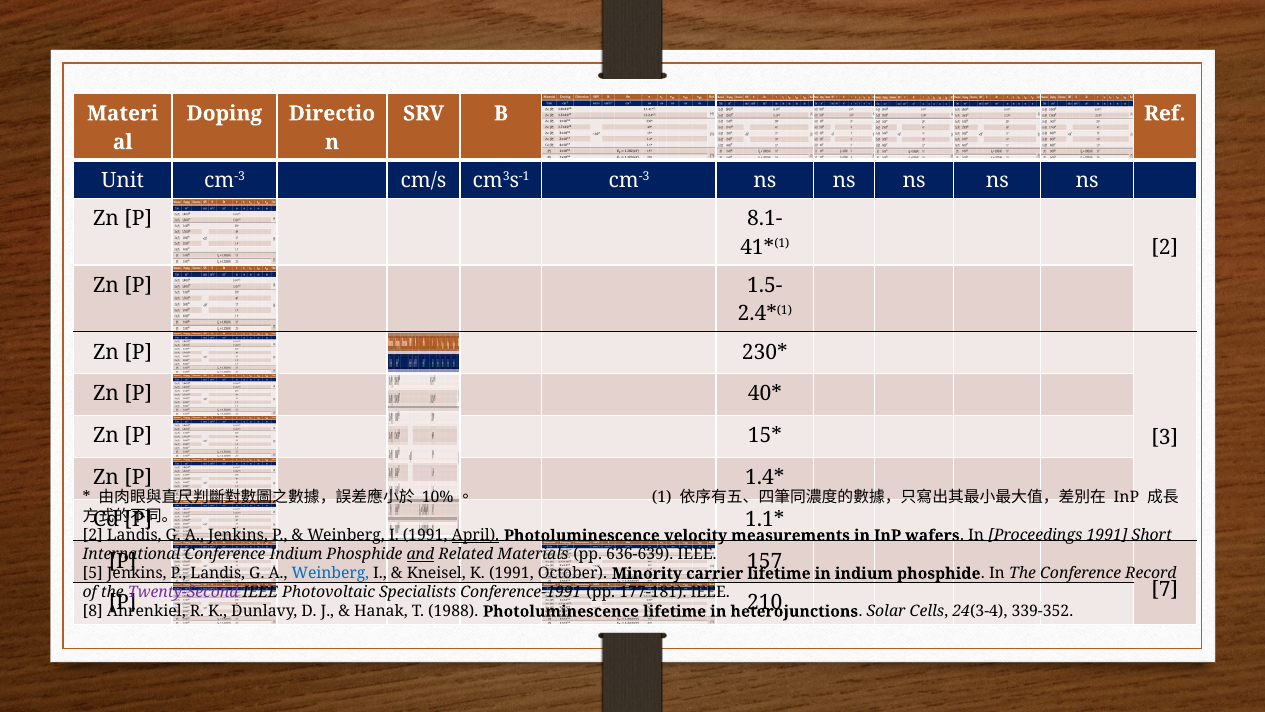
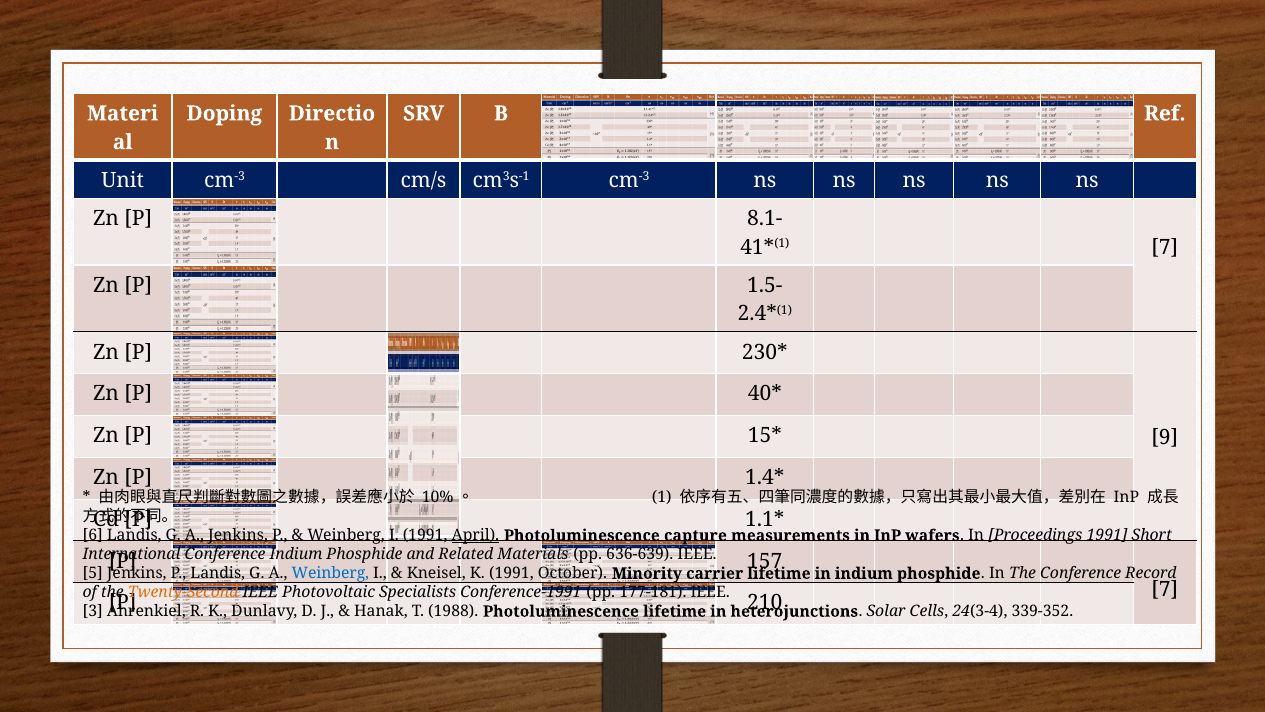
2 at (1165, 247): 2 -> 7
3: 3 -> 9
2 at (93, 535): 2 -> 6
velocity: velocity -> capture
and underline: present -> none
Twenty-Second colour: purple -> orange
8: 8 -> 3
